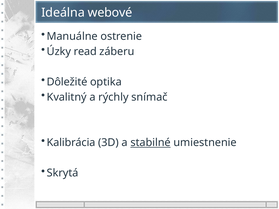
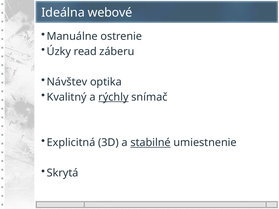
Dôležité: Dôležité -> Návštev
rýchly underline: none -> present
Kalibrácia: Kalibrácia -> Explicitná
